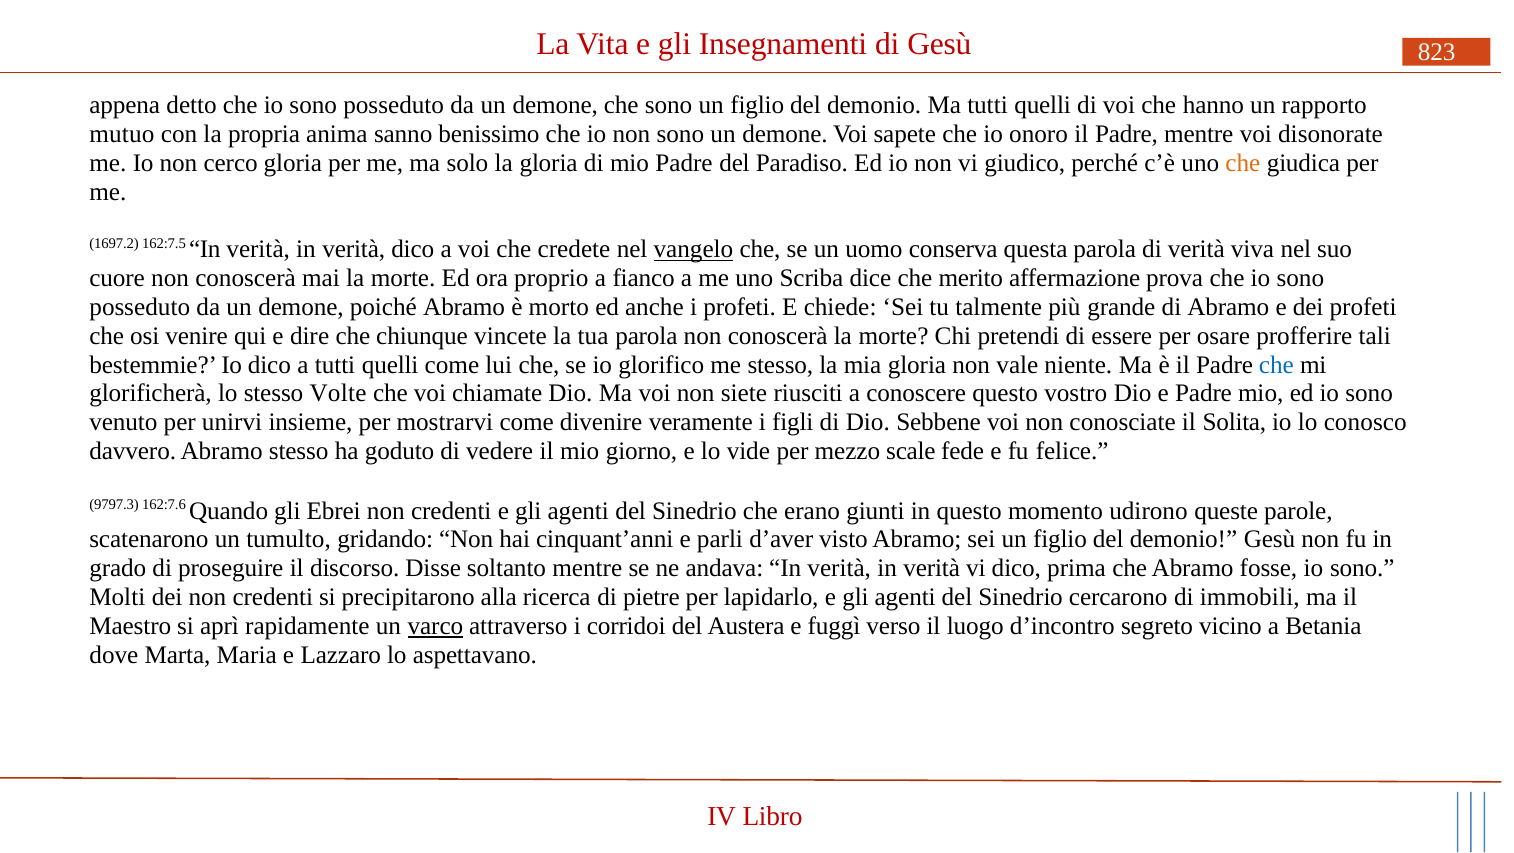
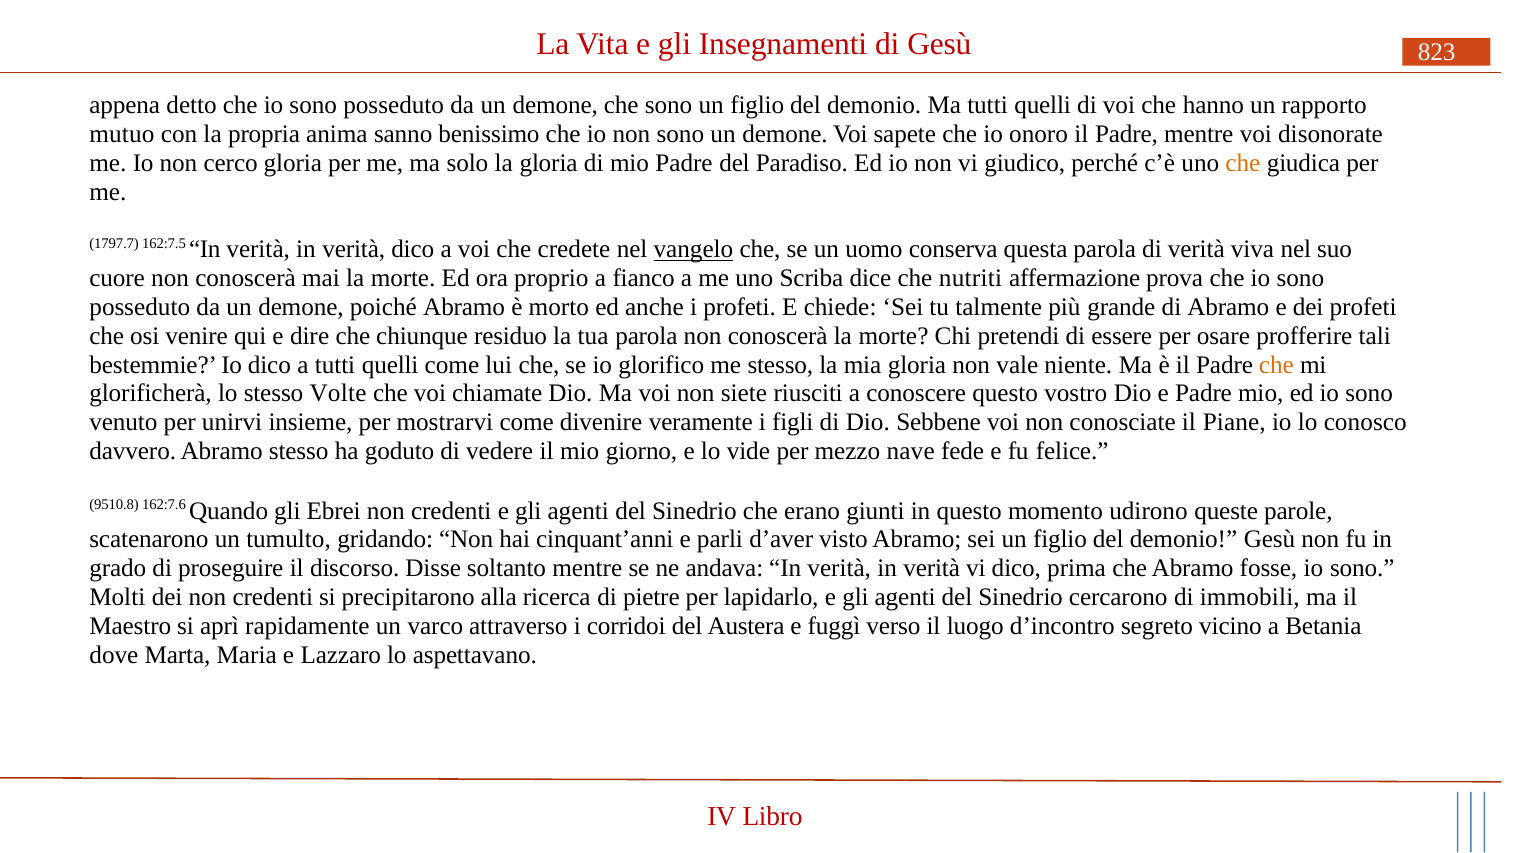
1697.2: 1697.2 -> 1797.7
merito: merito -> nutriti
vincete: vincete -> residuo
che at (1276, 365) colour: blue -> orange
Solita: Solita -> Piane
scale: scale -> nave
9797.3: 9797.3 -> 9510.8
varco underline: present -> none
